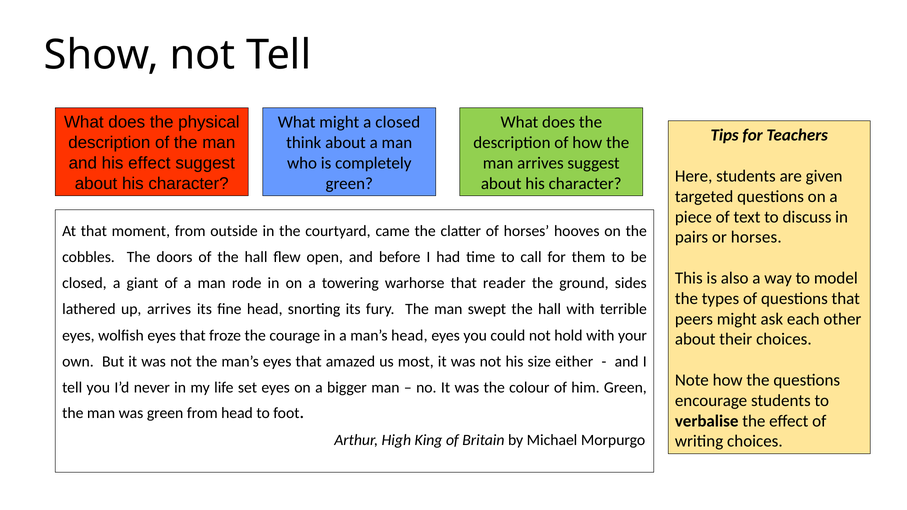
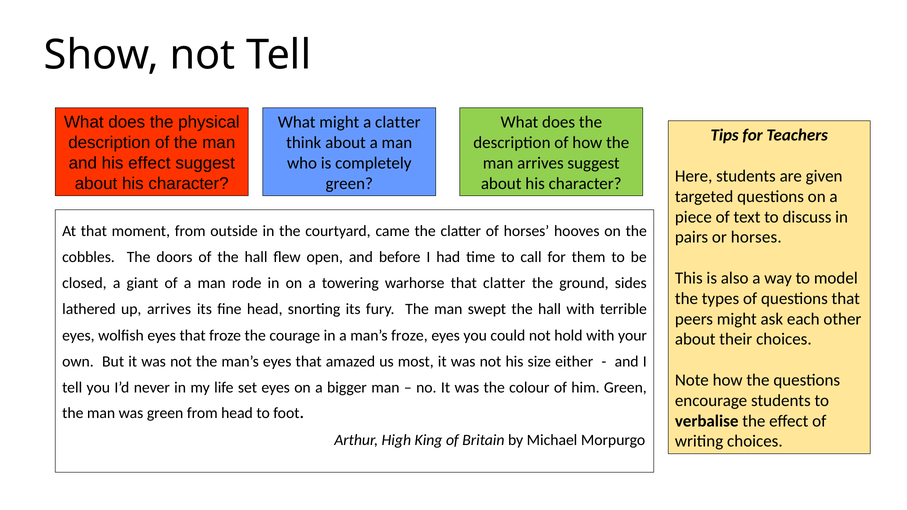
a closed: closed -> clatter
that reader: reader -> clatter
man’s head: head -> froze
